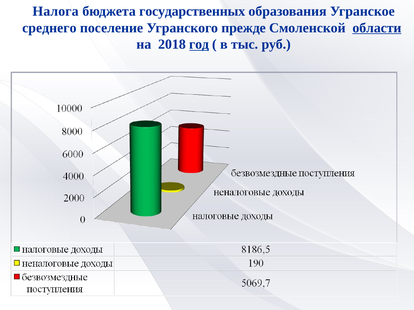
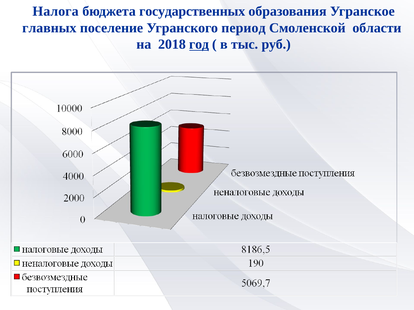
среднего: среднего -> главных
прежде: прежде -> период
области underline: present -> none
